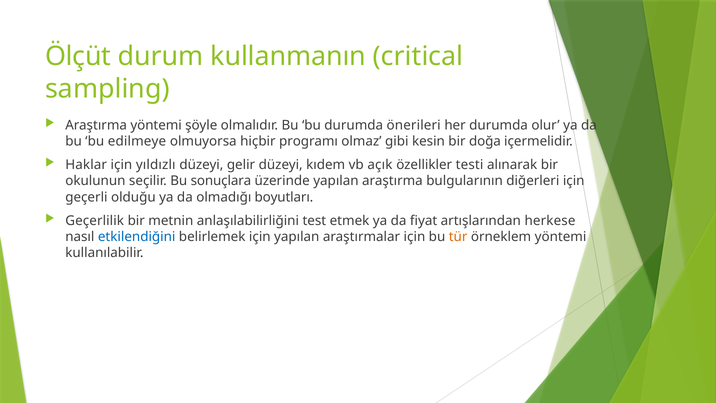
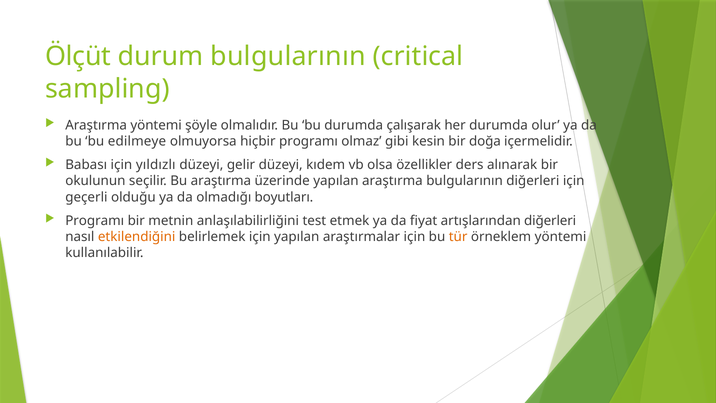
durum kullanmanın: kullanmanın -> bulgularının
önerileri: önerileri -> çalışarak
Haklar: Haklar -> Babası
açık: açık -> olsa
testi: testi -> ders
Bu sonuçlara: sonuçlara -> araştırma
Geçerlilik at (95, 221): Geçerlilik -> Programı
artışlarından herkese: herkese -> diğerleri
etkilendiğini colour: blue -> orange
